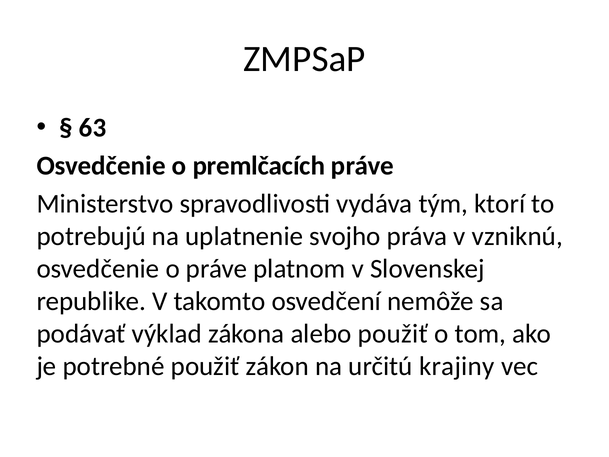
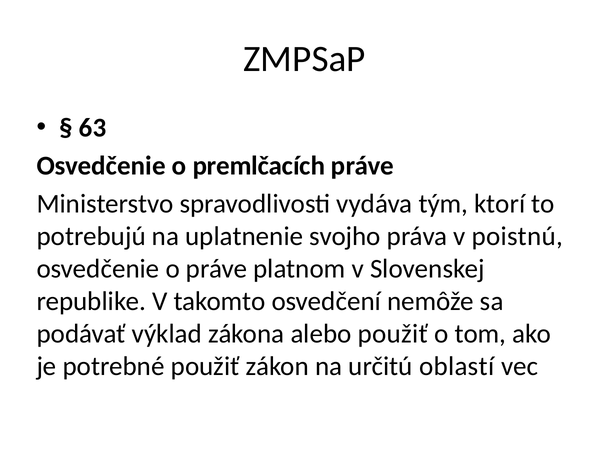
vzniknú: vzniknú -> poistnú
krajiny: krajiny -> oblastí
